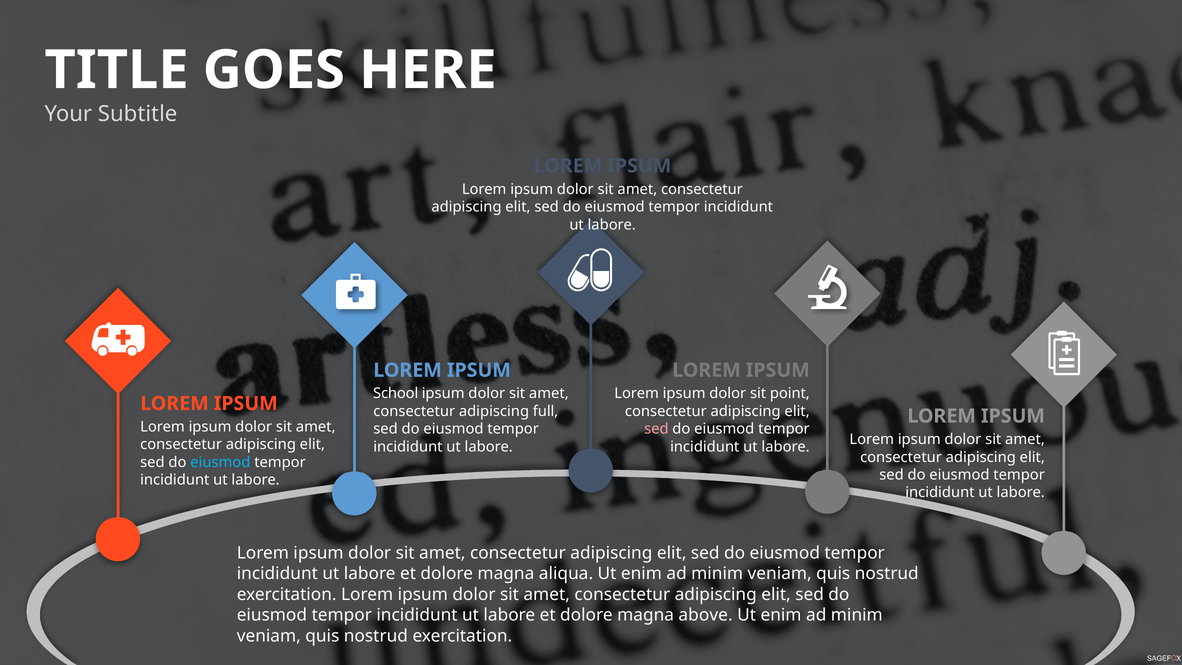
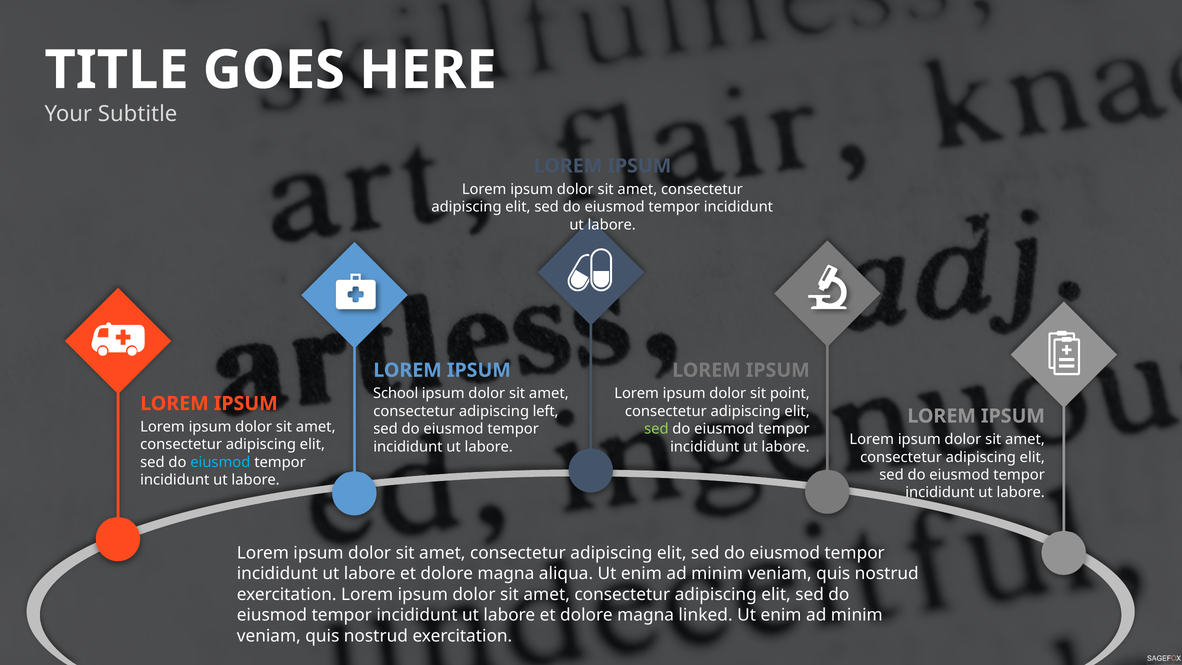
full: full -> left
sed at (656, 429) colour: pink -> light green
above: above -> linked
